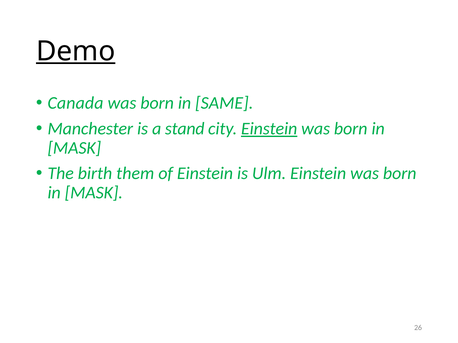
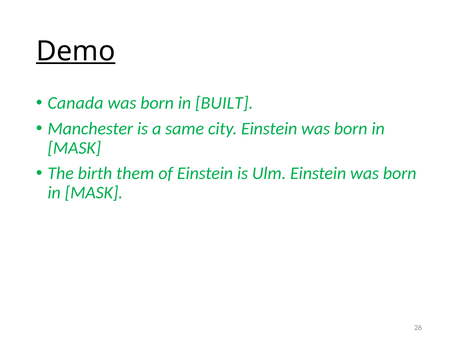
SAME: SAME -> BUILT
stand: stand -> same
Einstein at (269, 129) underline: present -> none
